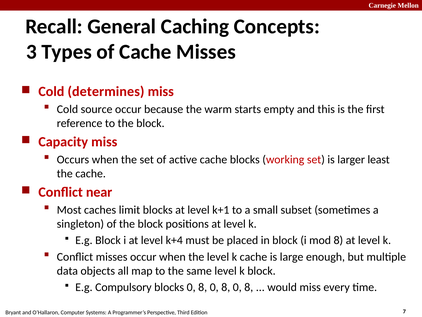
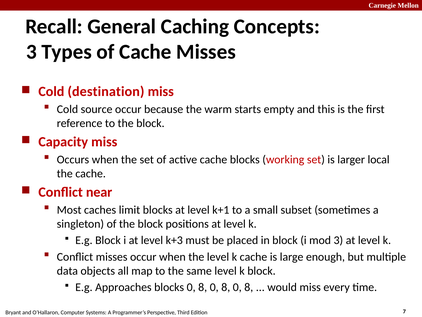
determines: determines -> destination
least: least -> local
k+4: k+4 -> k+3
mod 8: 8 -> 3
Compulsory: Compulsory -> Approaches
